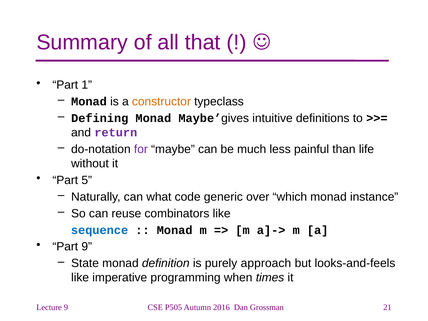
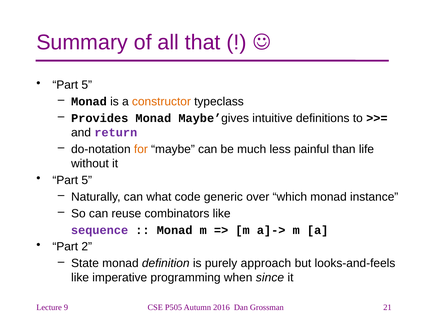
1 at (87, 85): 1 -> 5
Defining: Defining -> Provides
for colour: purple -> orange
sequence colour: blue -> purple
Part 9: 9 -> 2
times: times -> since
